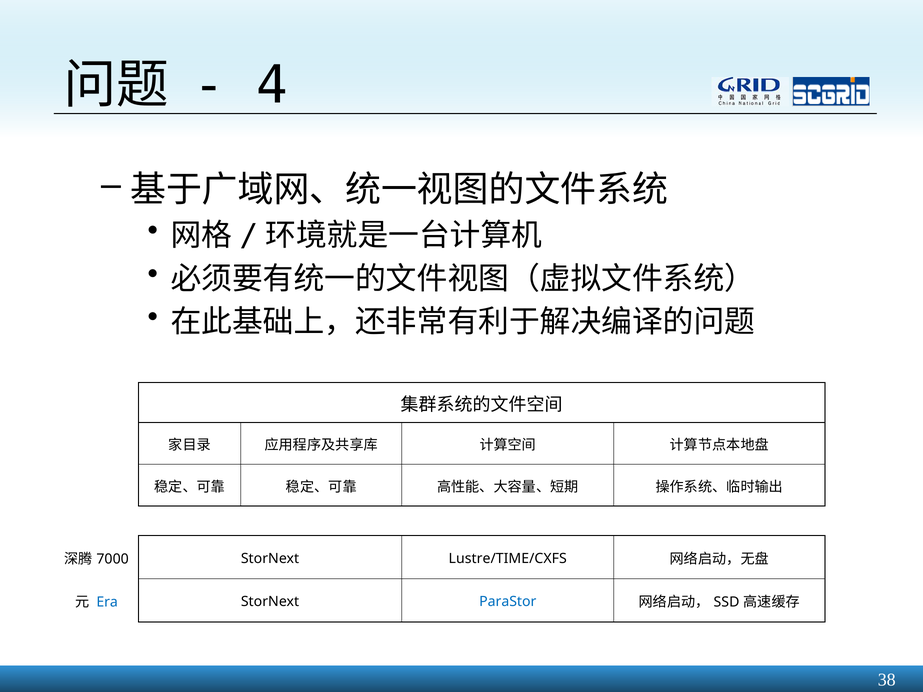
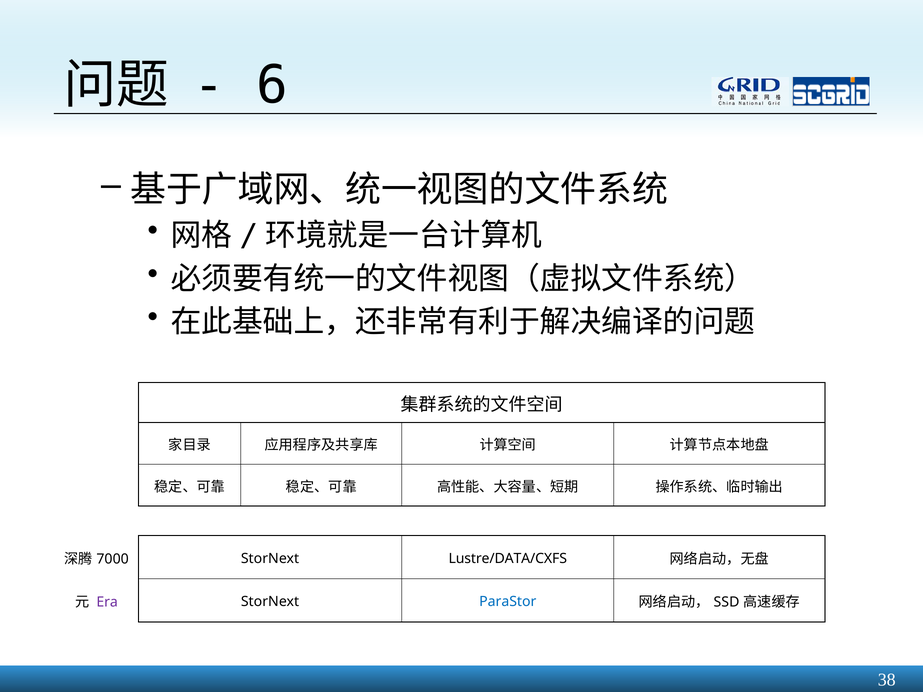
4: 4 -> 6
Lustre/TIME/CXFS: Lustre/TIME/CXFS -> Lustre/DATA/CXFS
Era colour: blue -> purple
